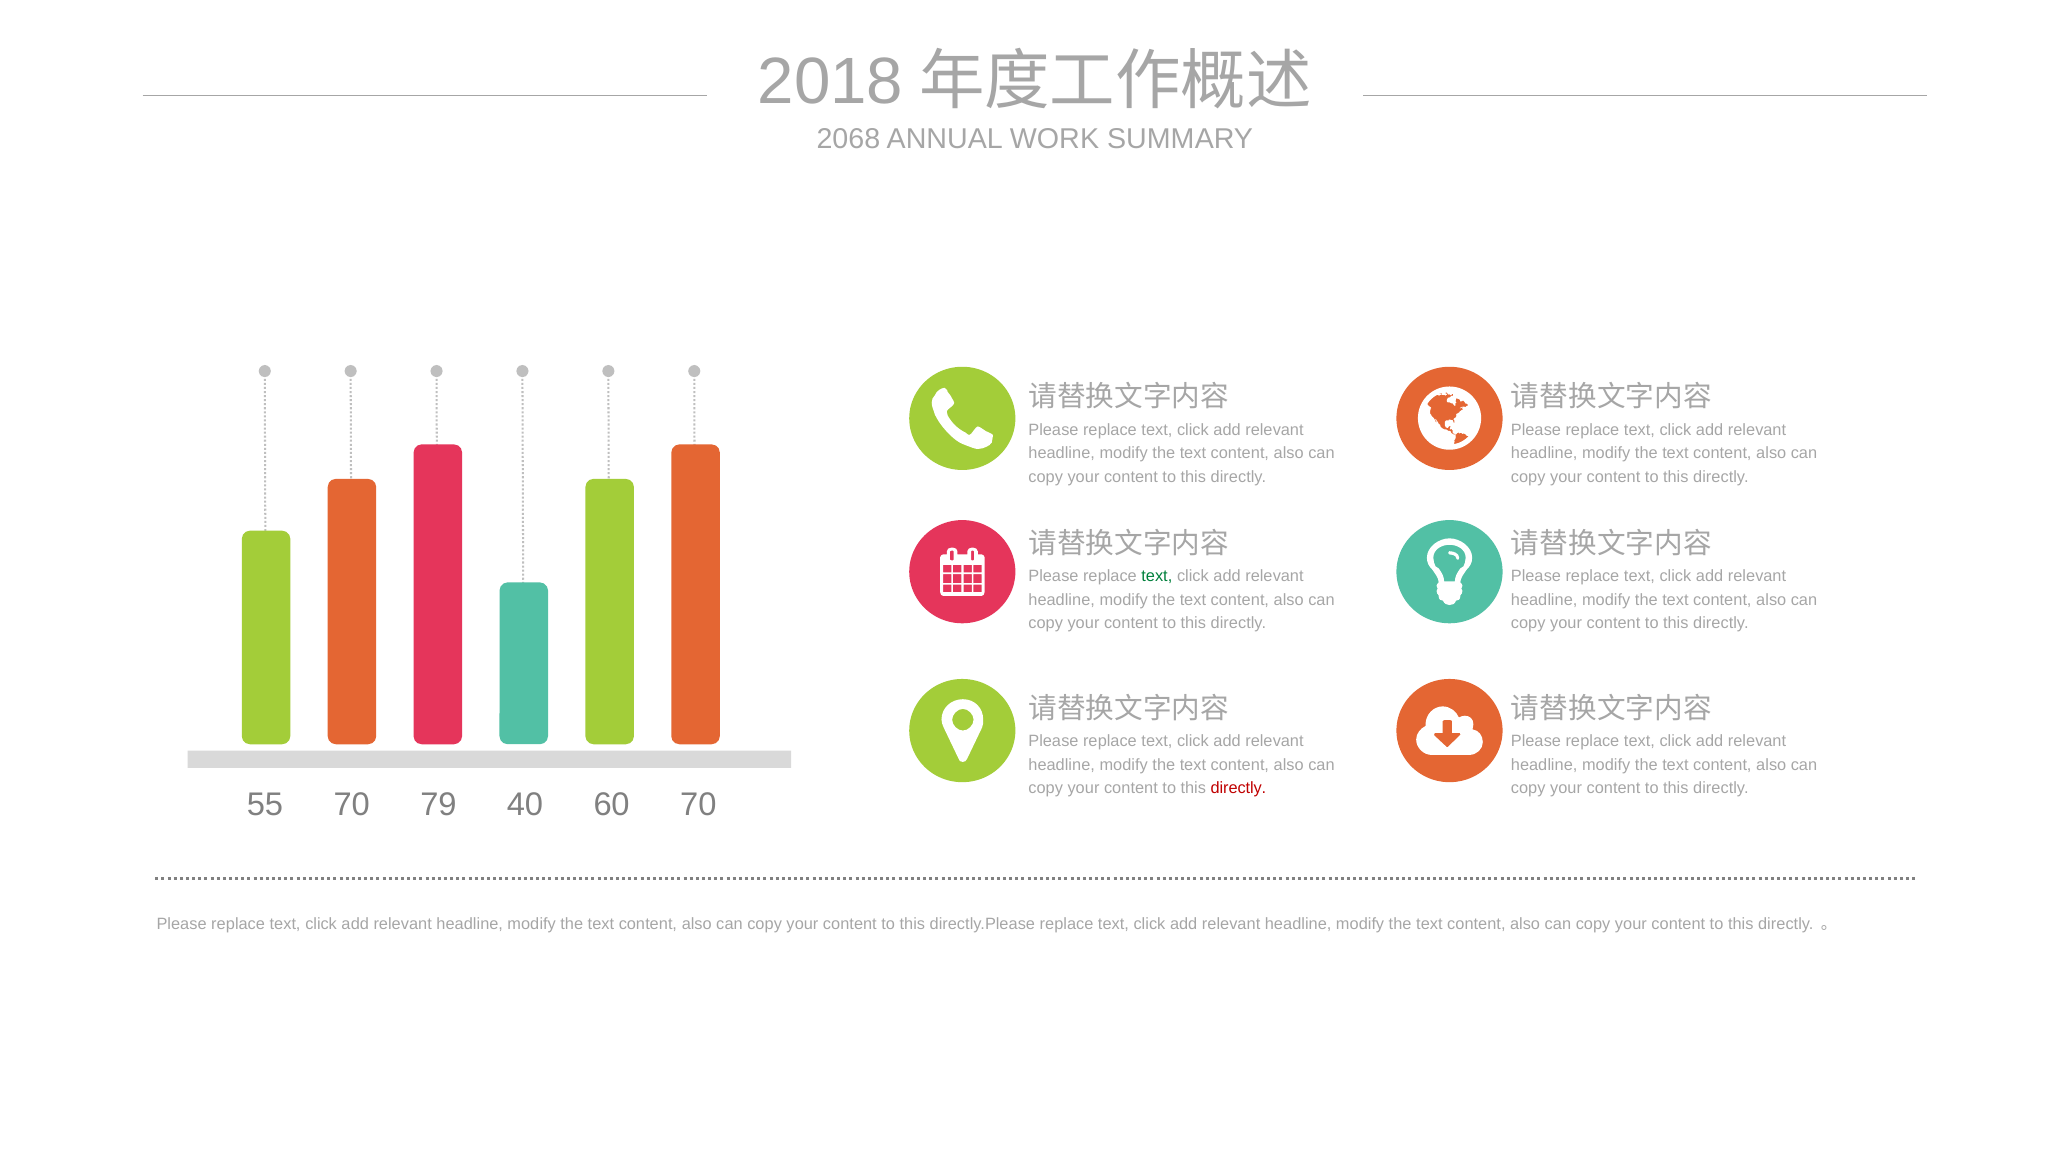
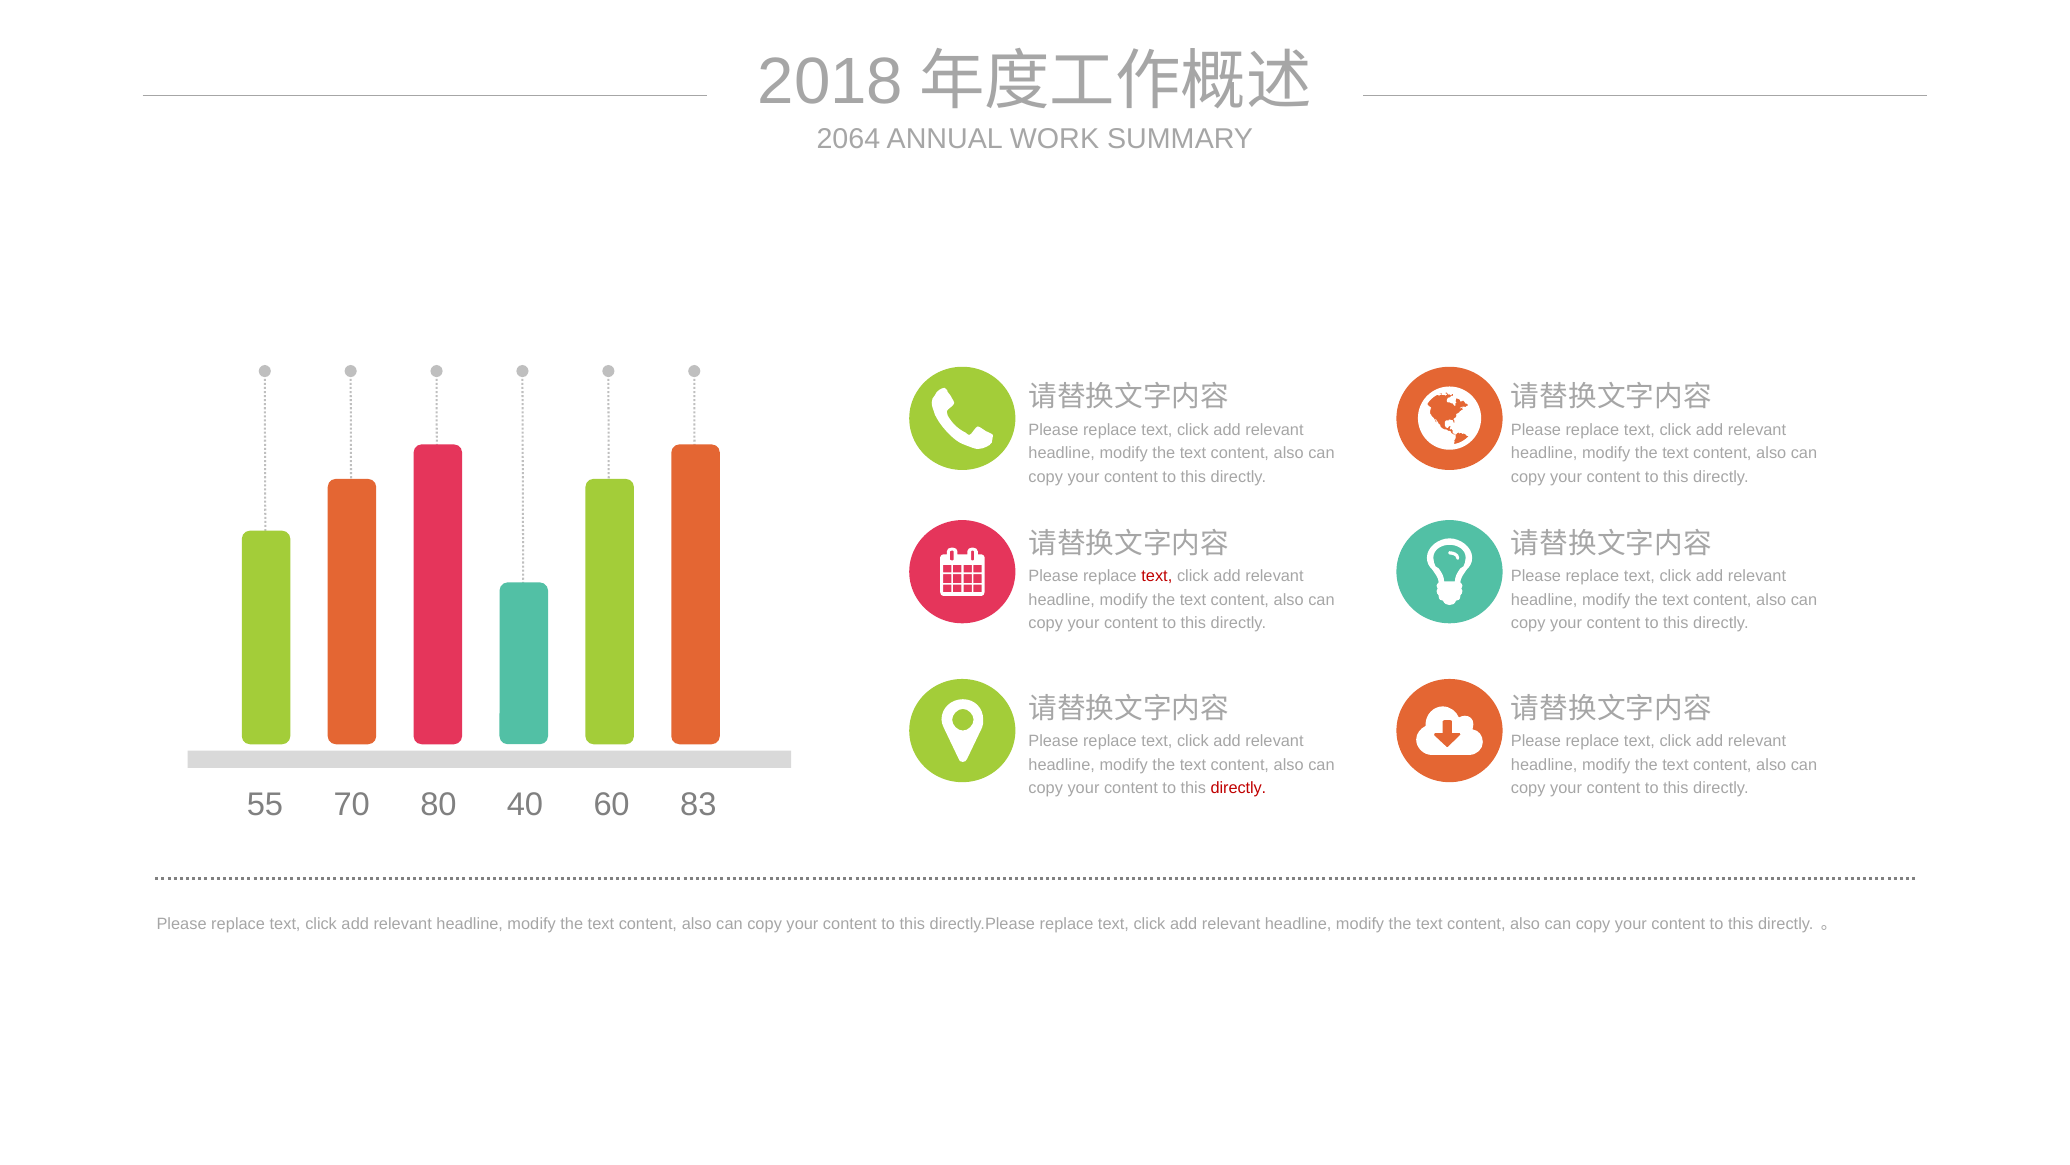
2068: 2068 -> 2064
text at (1157, 576) colour: green -> red
79: 79 -> 80
60 70: 70 -> 83
